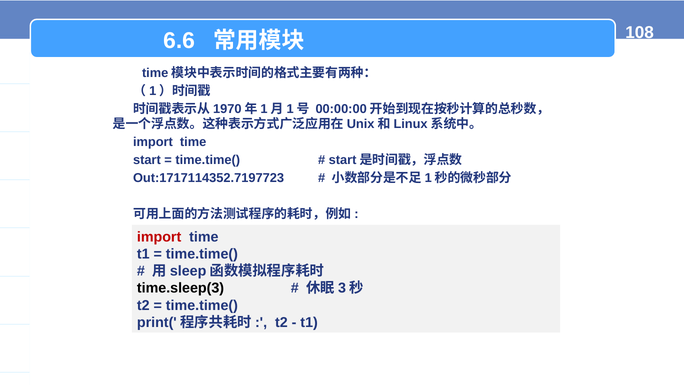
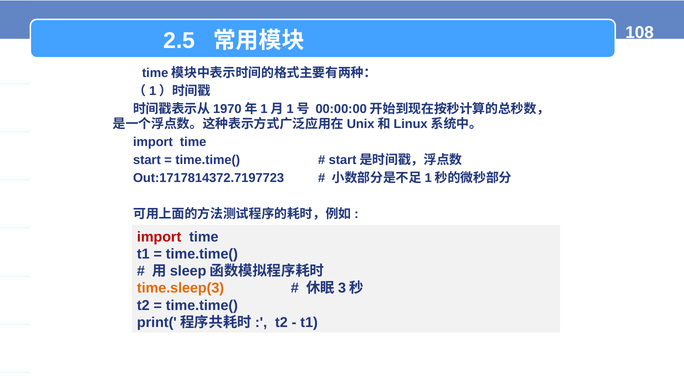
6.6: 6.6 -> 2.5
Out:1717114352.7197723: Out:1717114352.7197723 -> Out:1717814372.7197723
time.sleep(3 colour: black -> orange
